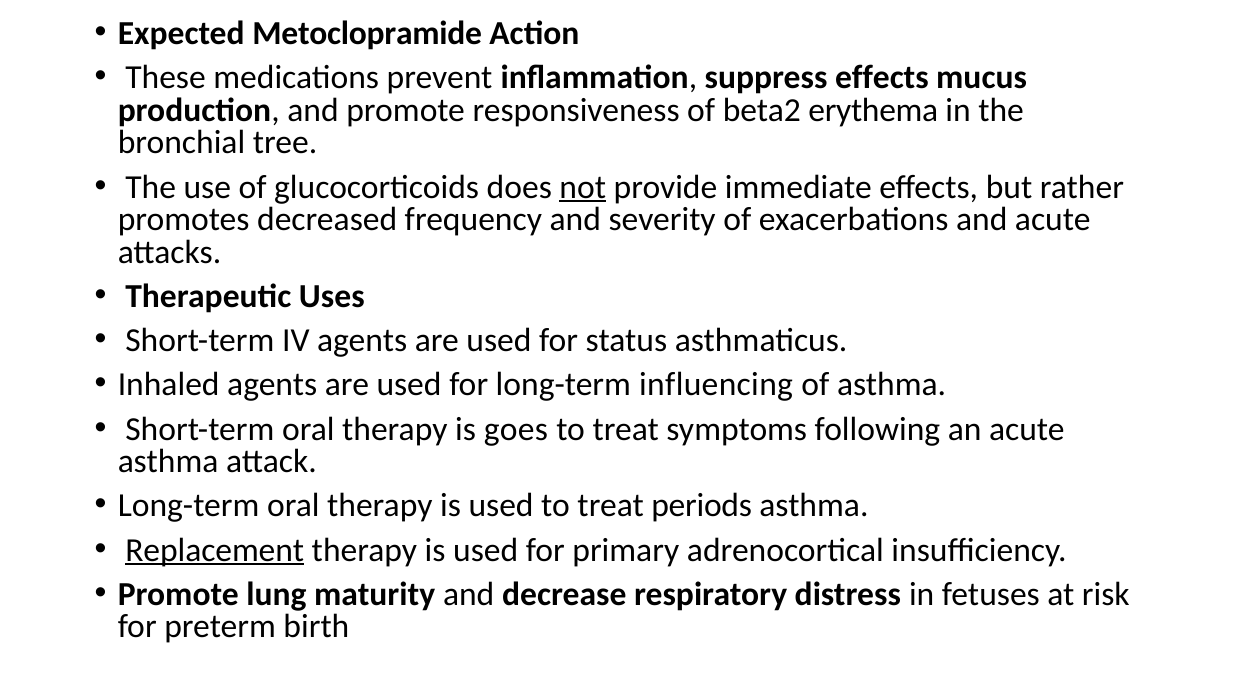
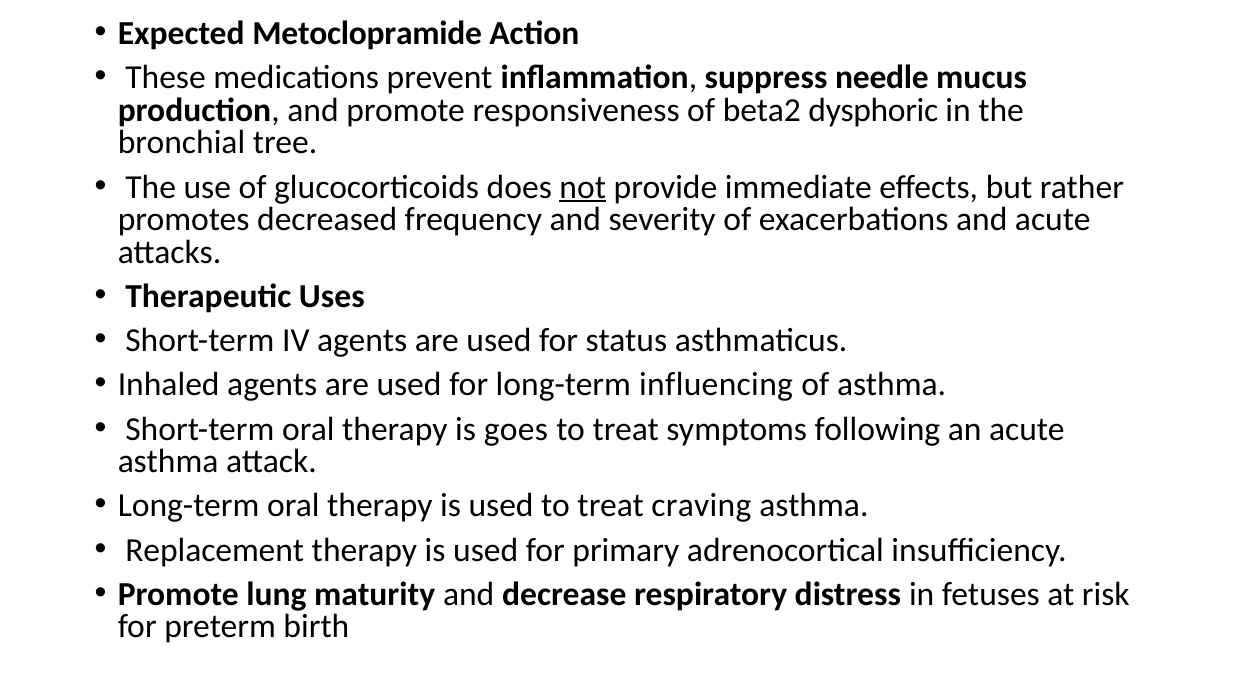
suppress effects: effects -> needle
erythema: erythema -> dysphoric
periods: periods -> craving
Replacement underline: present -> none
